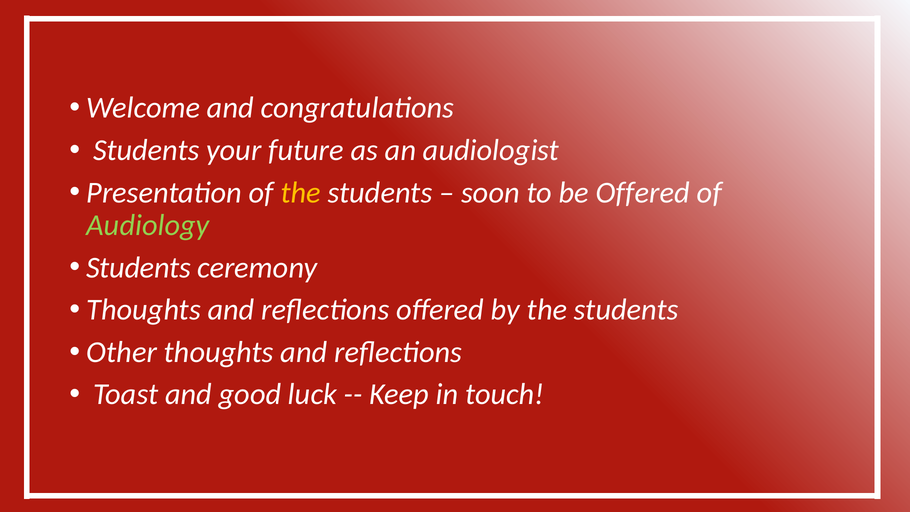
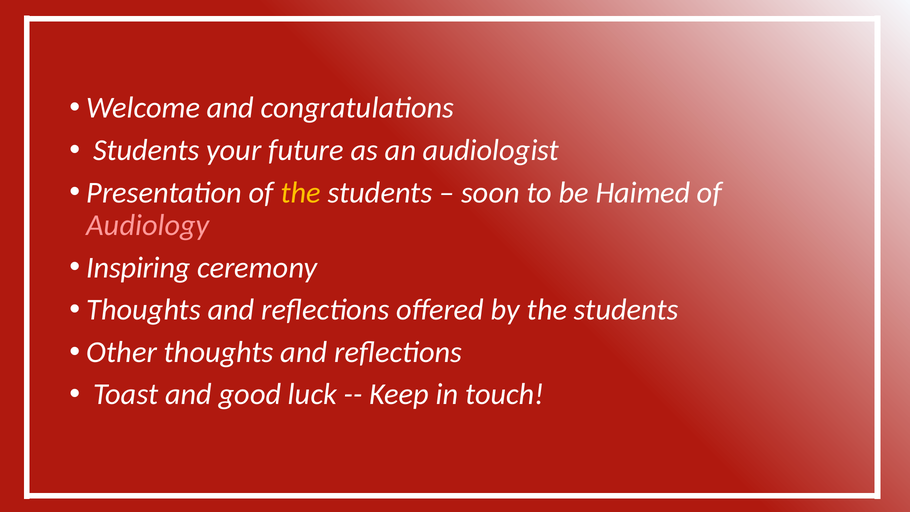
be Offered: Offered -> Haimed
Audiology colour: light green -> pink
Students at (138, 268): Students -> Inspiring
